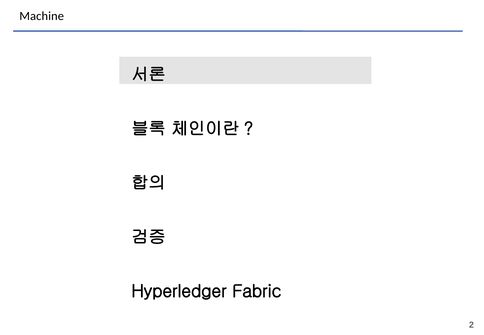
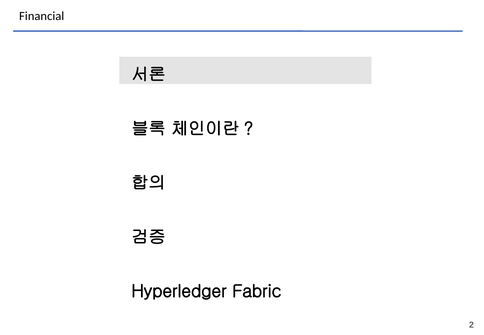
Machine: Machine -> Financial
